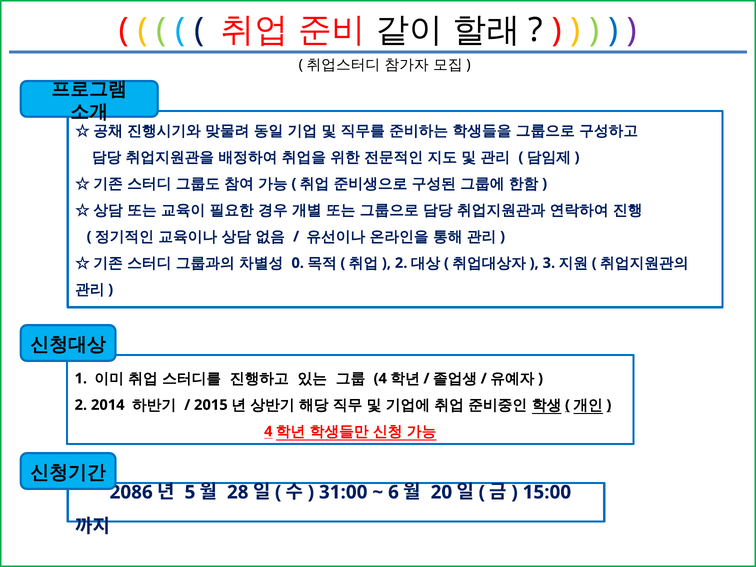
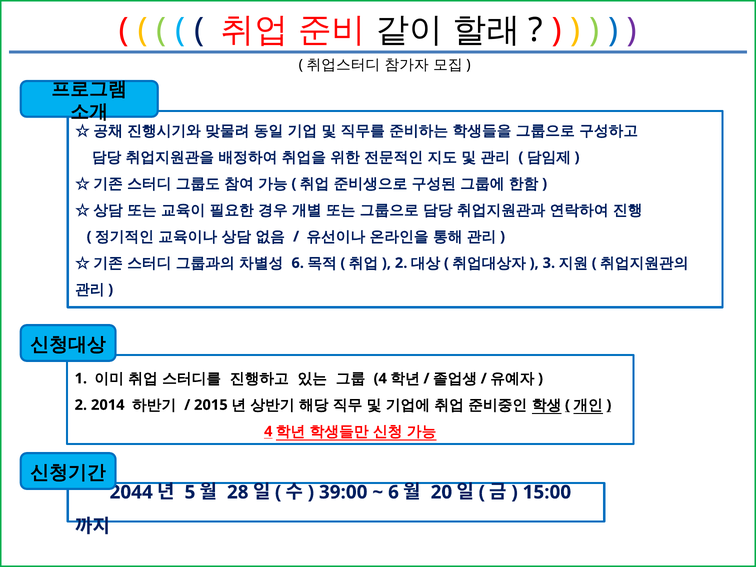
0 at (298, 263): 0 -> 6
2086: 2086 -> 2044
31:00: 31:00 -> 39:00
